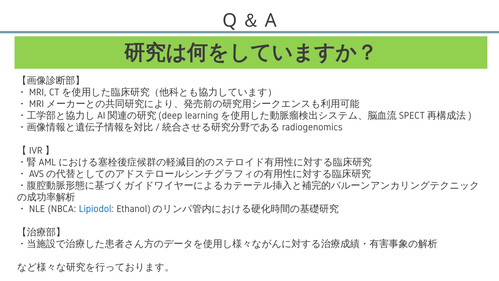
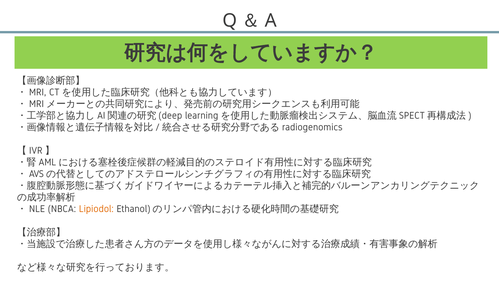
Lipiodol colour: blue -> orange
